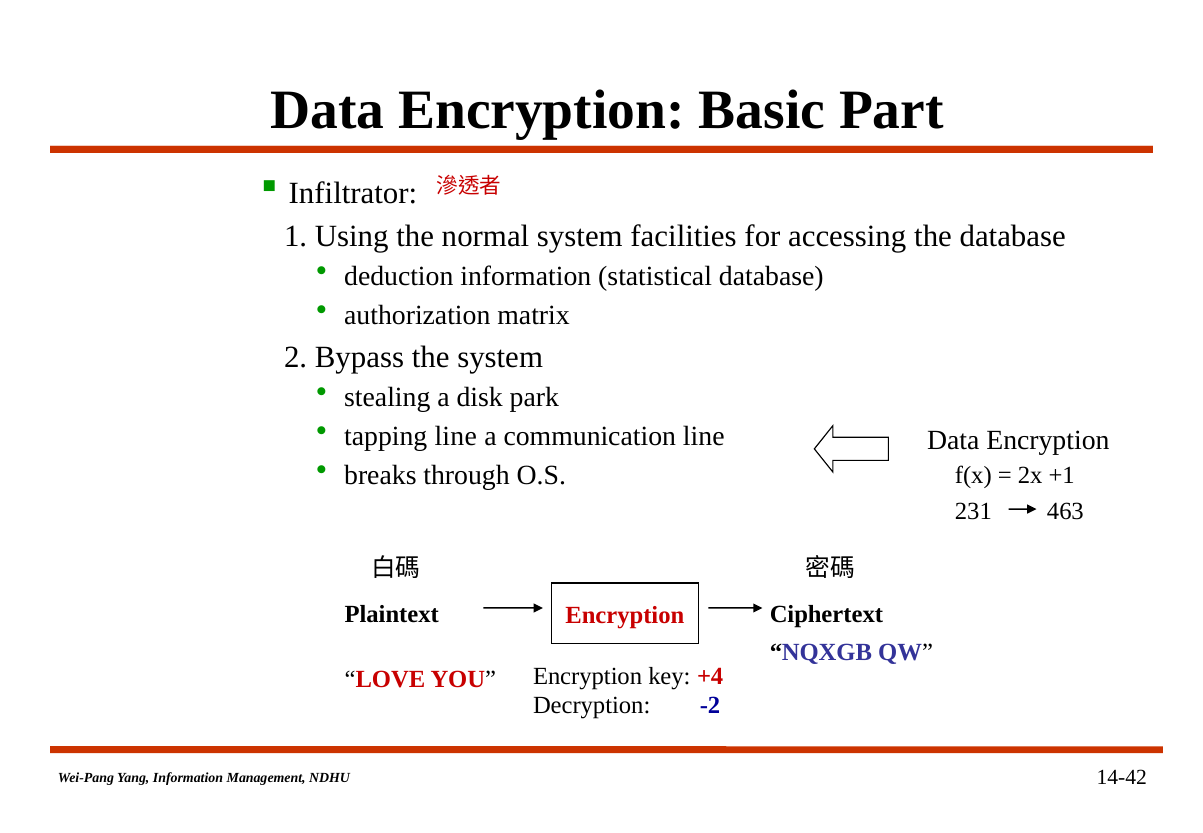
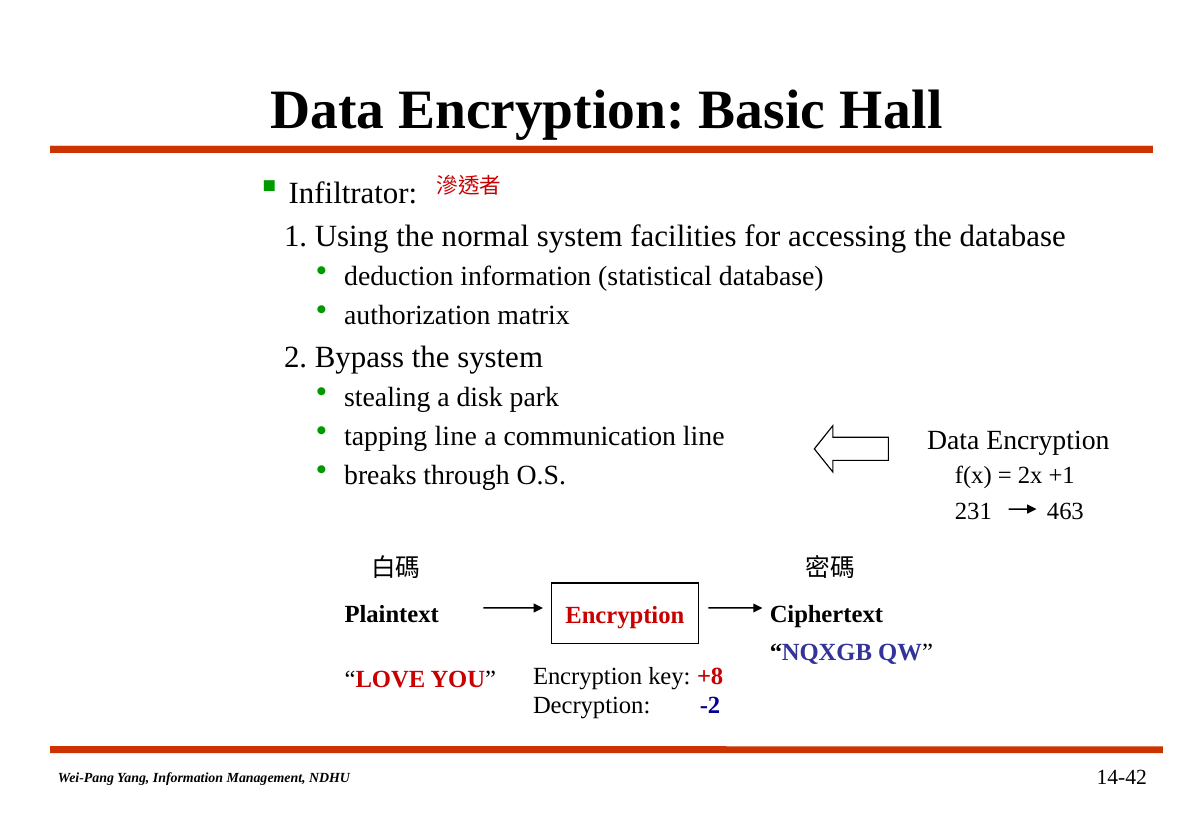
Part: Part -> Hall
+4: +4 -> +8
